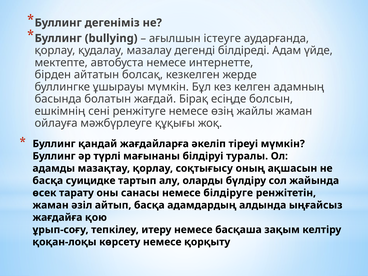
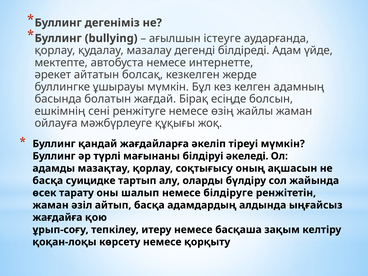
бірден: бірден -> әрекет
туралы: туралы -> әкеледі
санасы: санасы -> шалып
